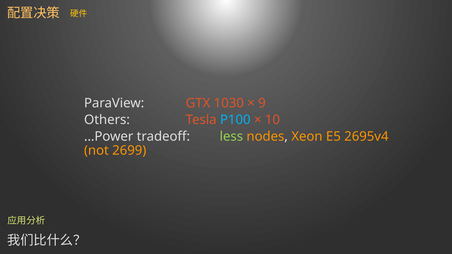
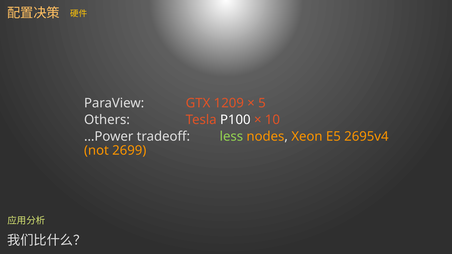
1030: 1030 -> 1209
9: 9 -> 5
P100 colour: light blue -> white
